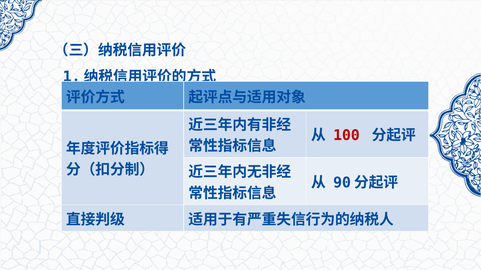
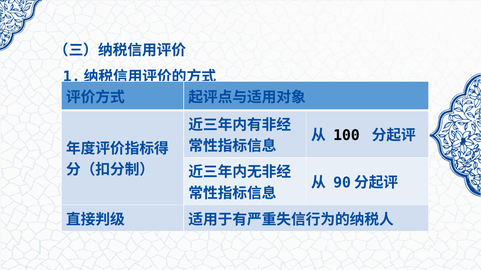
100 colour: red -> black
